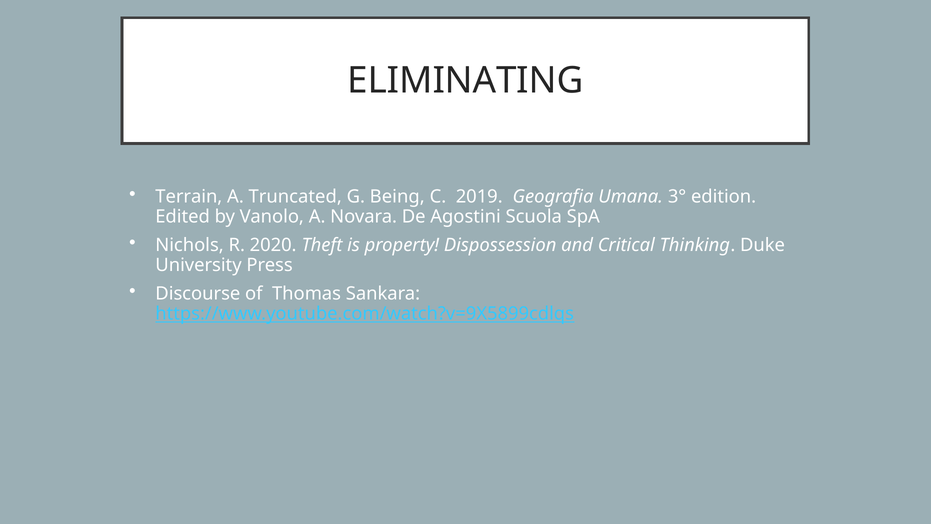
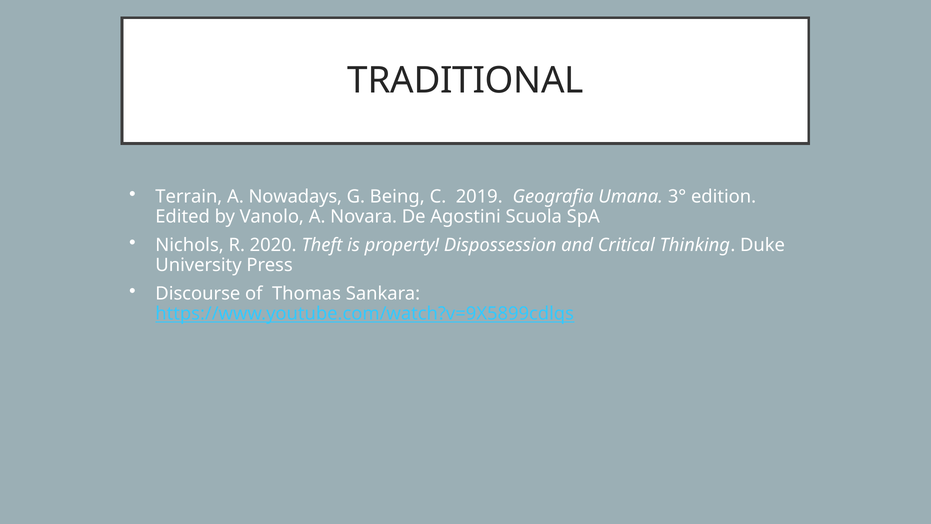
ELIMINATING: ELIMINATING -> TRADITIONAL
Truncated: Truncated -> Nowadays
